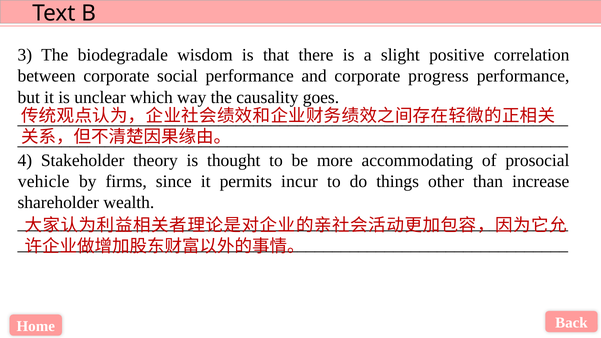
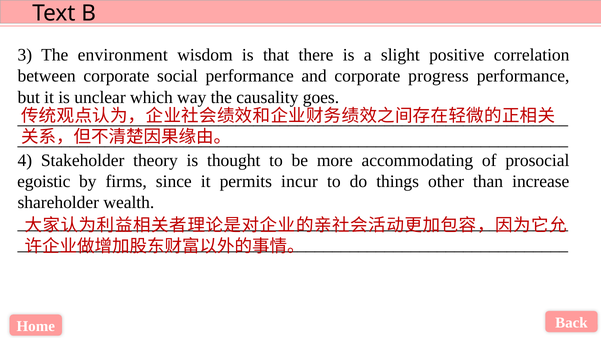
biodegradale: biodegradale -> environment
vehicle: vehicle -> egoistic
